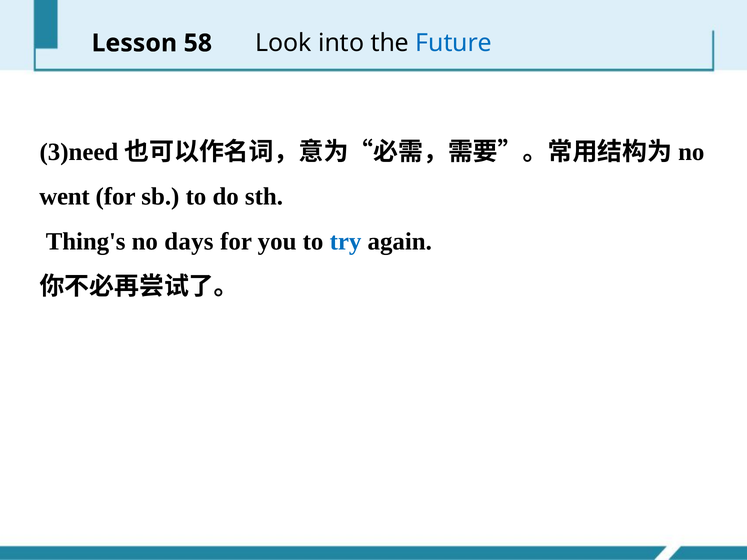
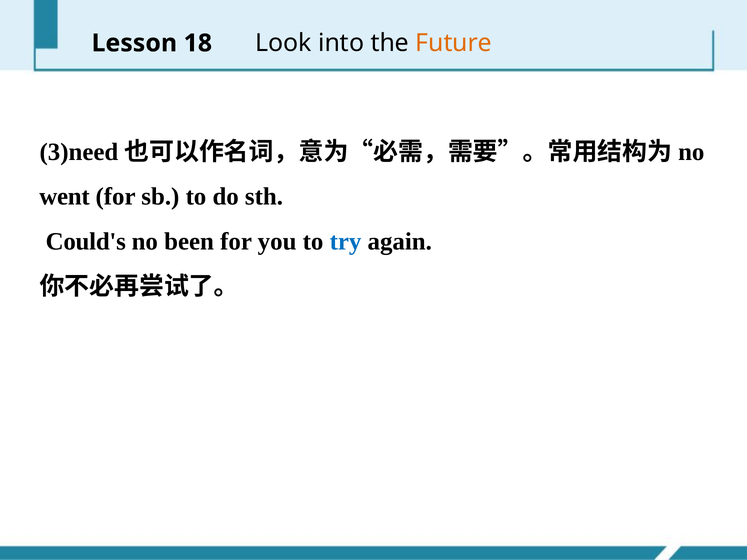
58: 58 -> 18
Future colour: blue -> orange
Thing's: Thing's -> Could's
days: days -> been
